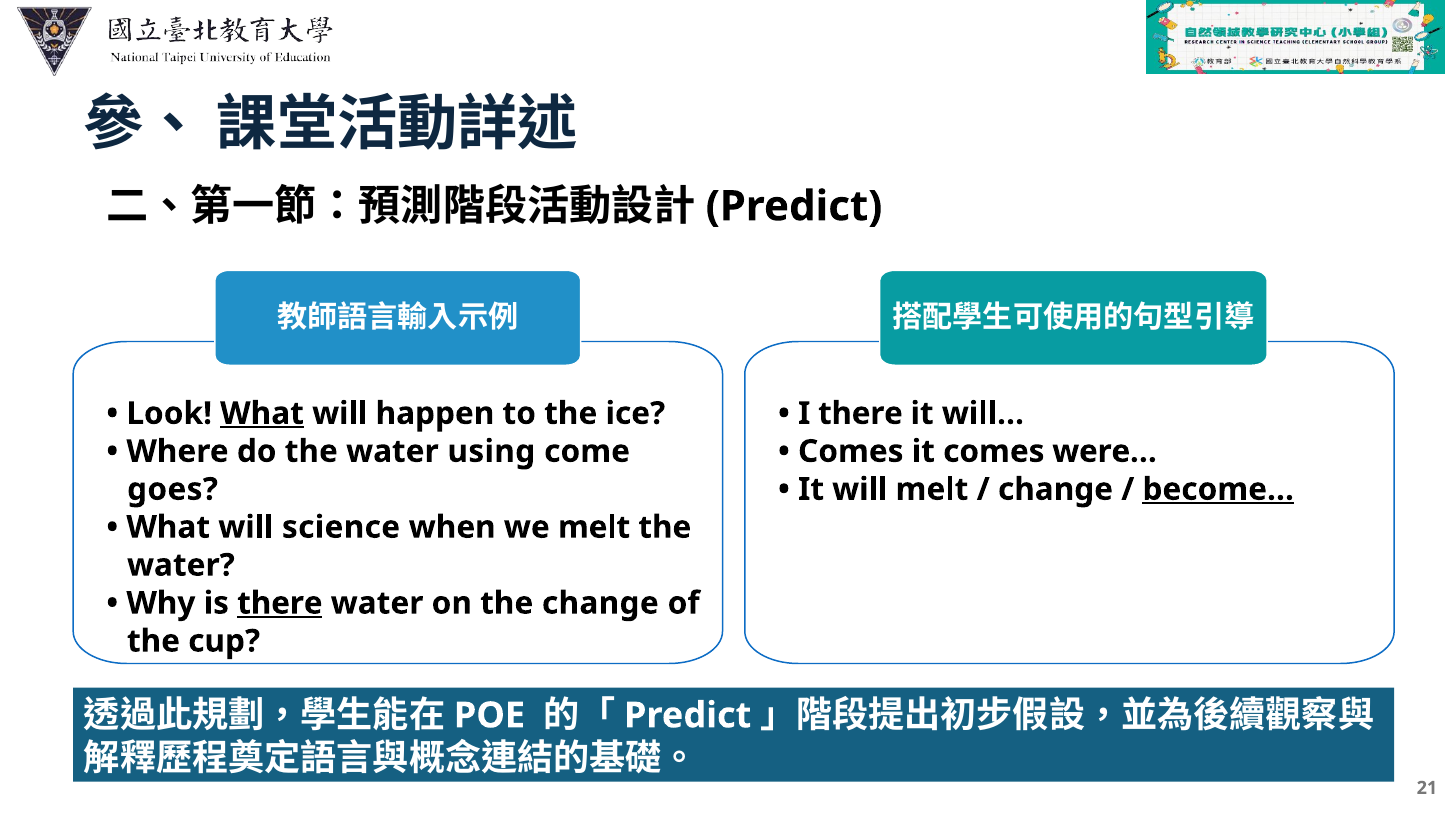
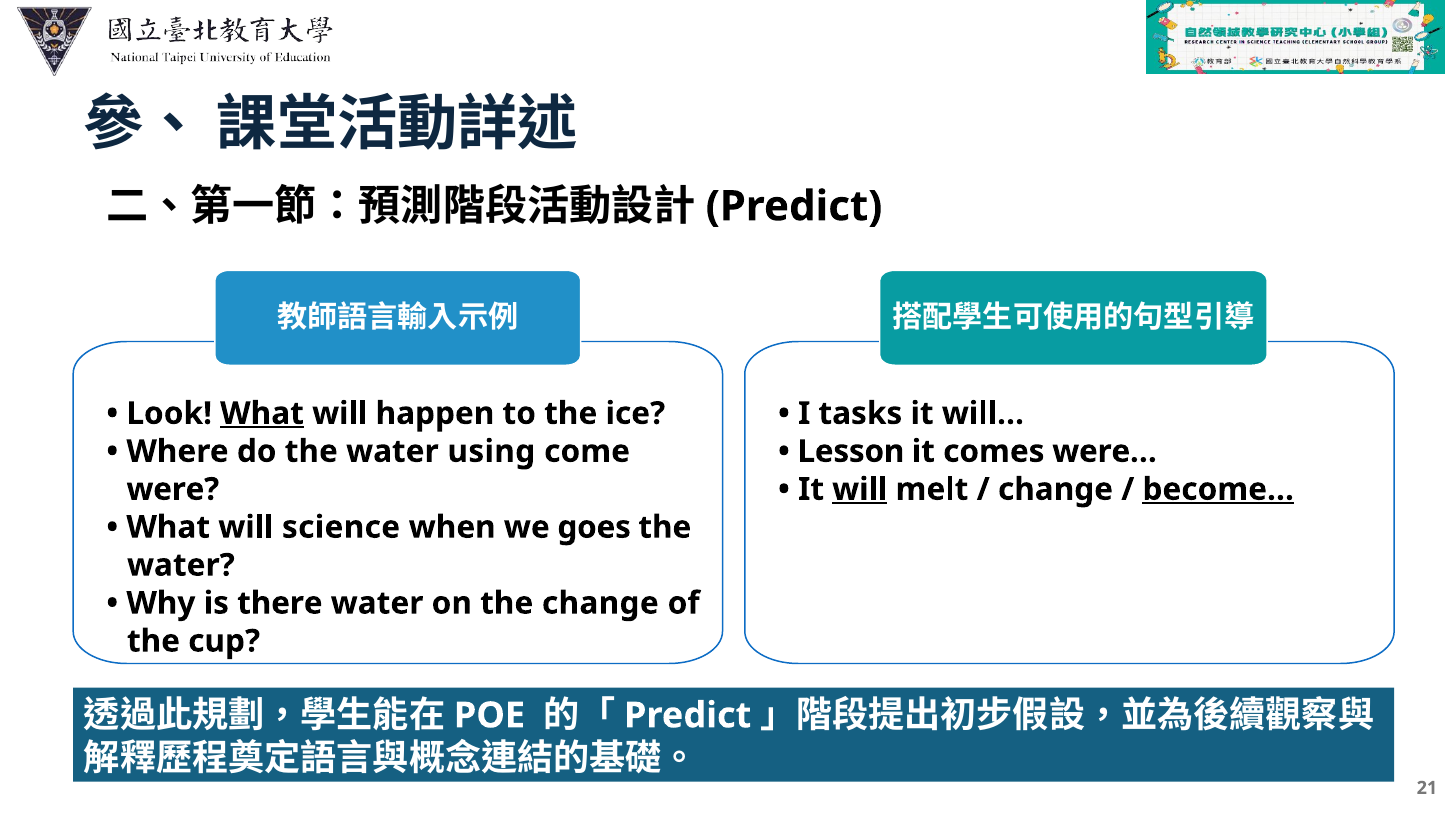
I there: there -> tasks
Comes at (851, 451): Comes -> Lesson
goes: goes -> were
will at (860, 489) underline: none -> present
we melt: melt -> goes
there at (280, 603) underline: present -> none
